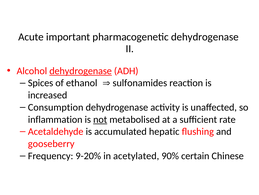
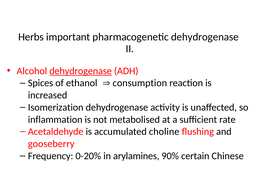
Acute: Acute -> Herbs
sulfonamides: sulfonamides -> consumption
Consumption: Consumption -> Isomerization
not underline: present -> none
hepatic: hepatic -> choline
9-20%: 9-20% -> 0-20%
acetylated: acetylated -> arylamines
